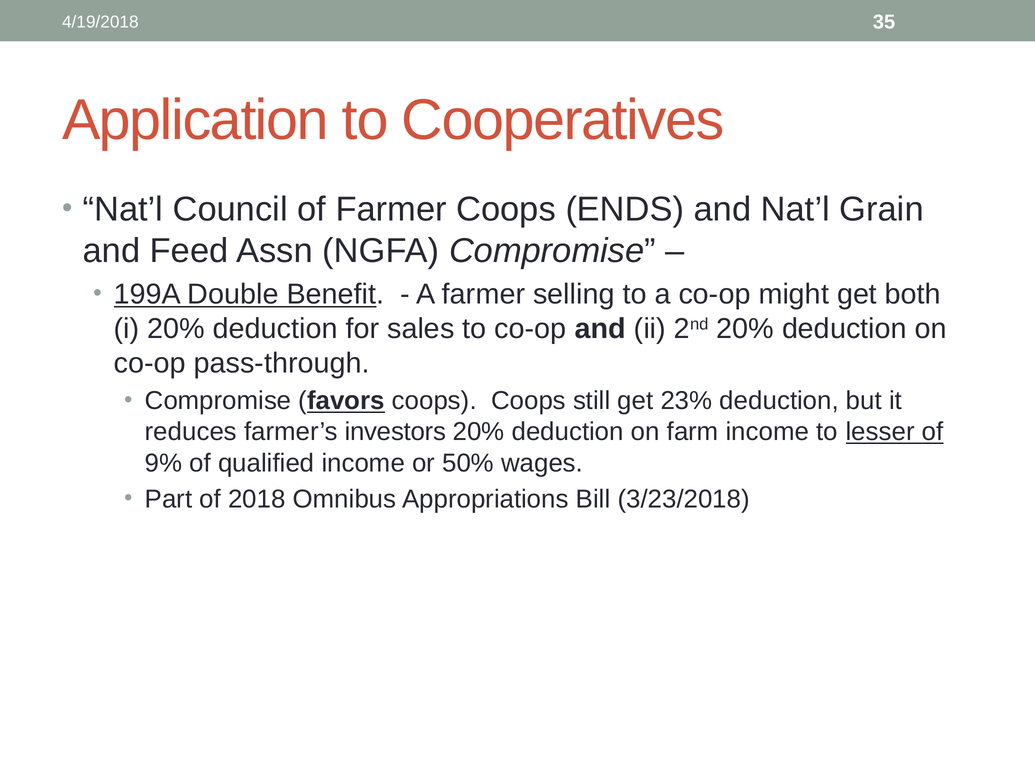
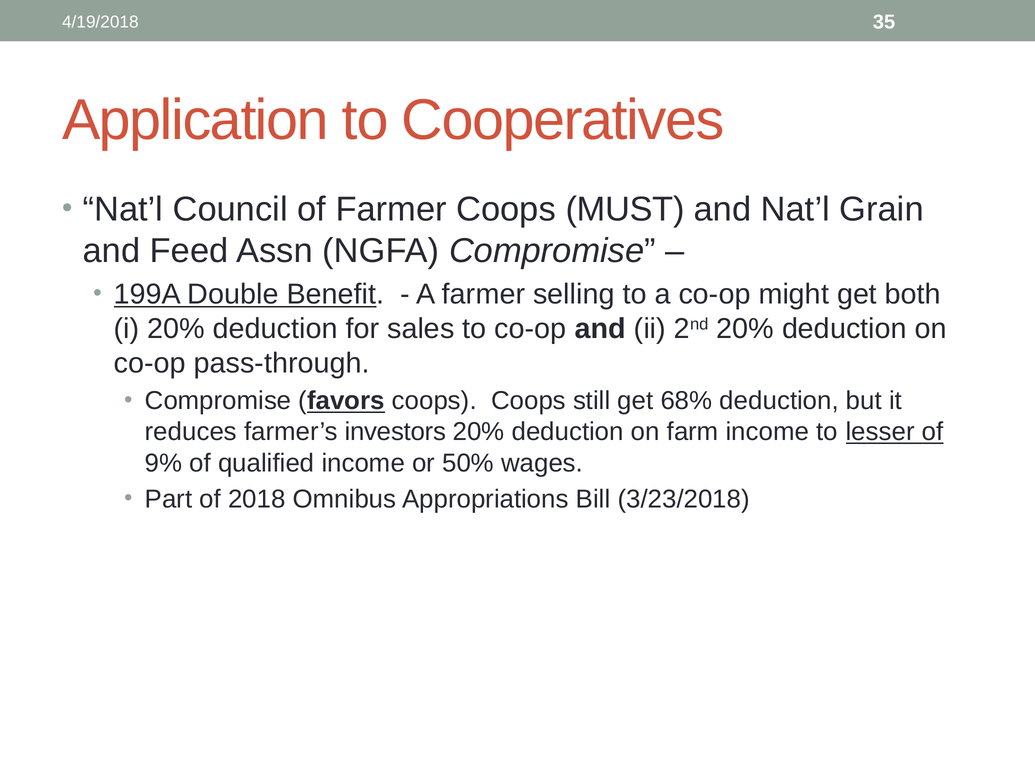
ENDS: ENDS -> MUST
23%: 23% -> 68%
